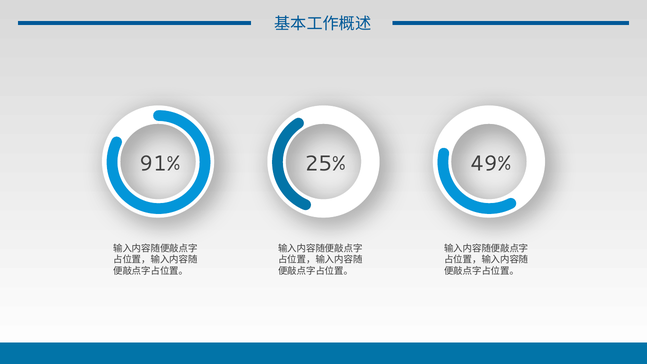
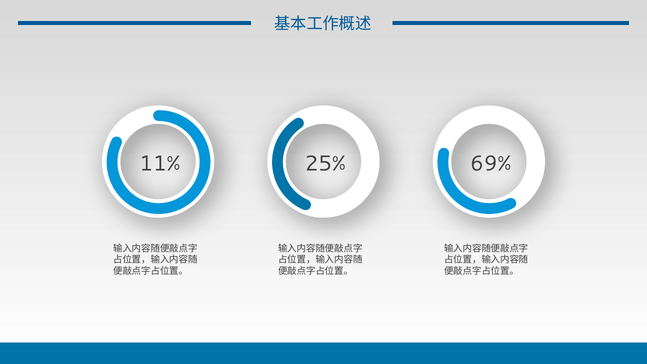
91%: 91% -> 11%
49%: 49% -> 69%
